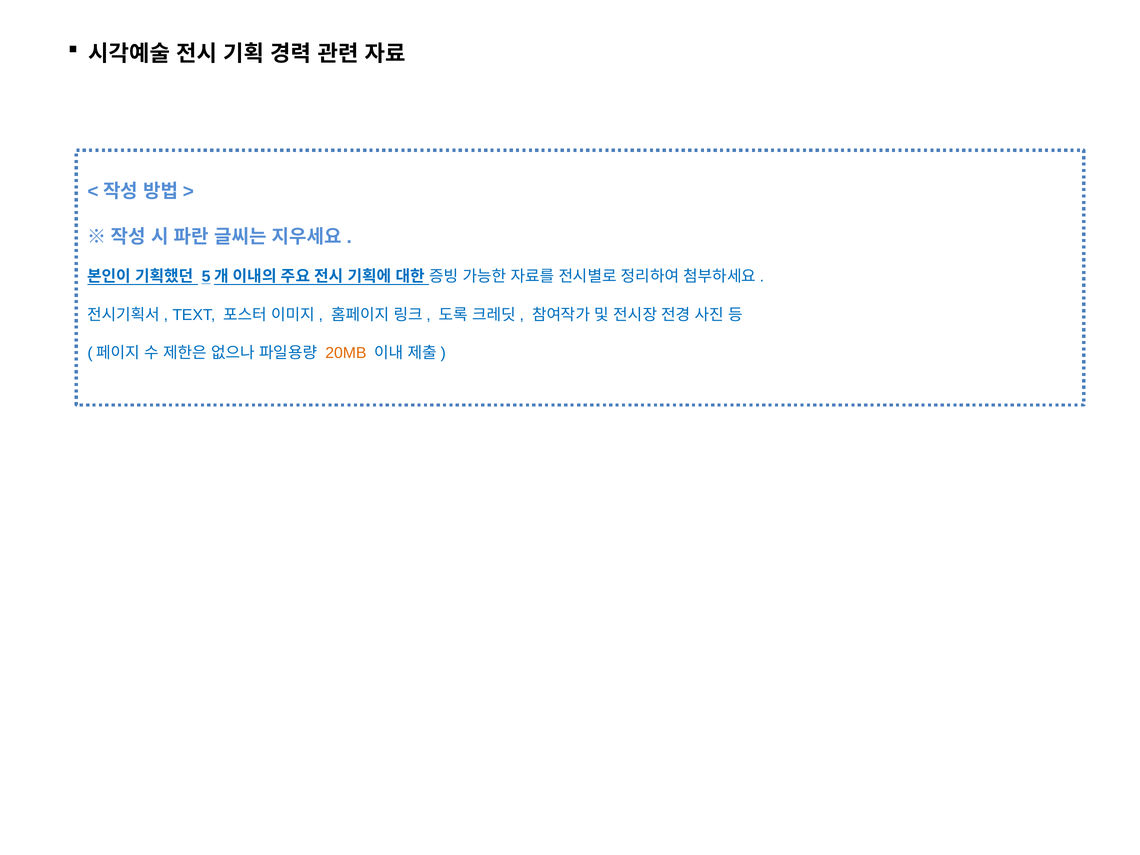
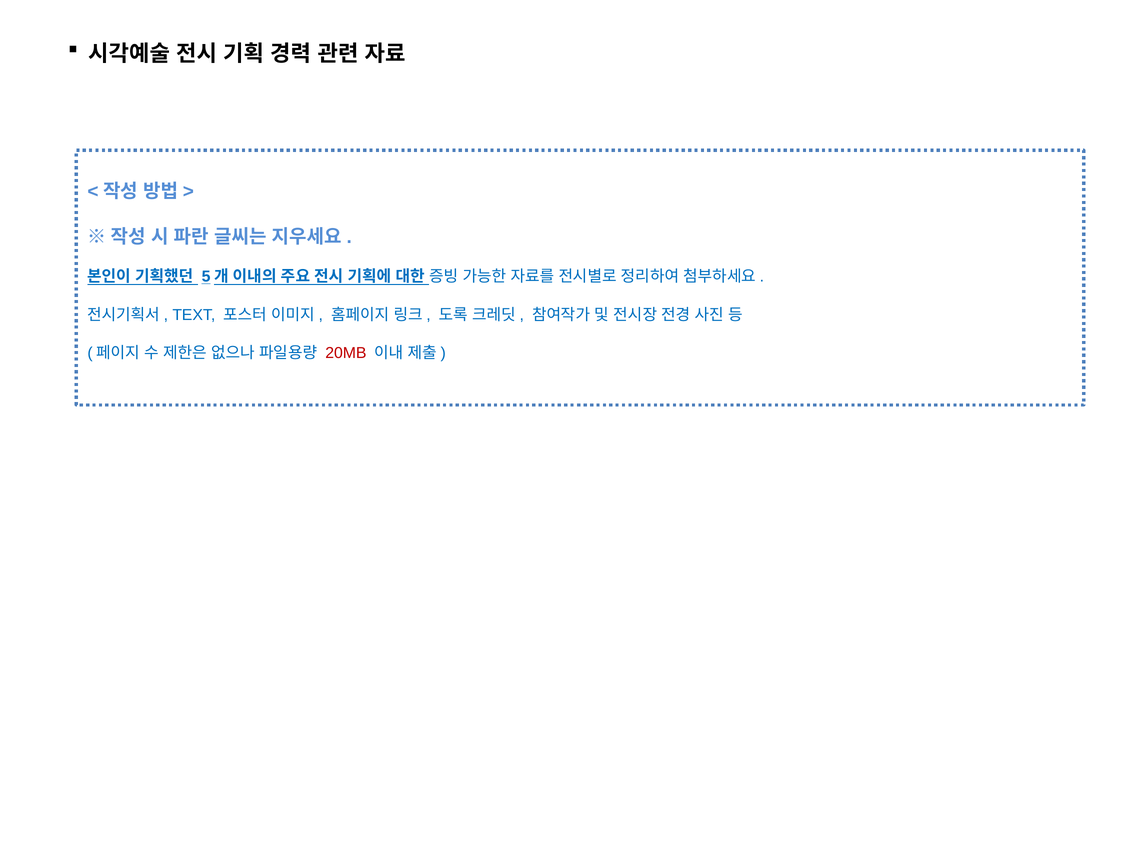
20MB colour: orange -> red
